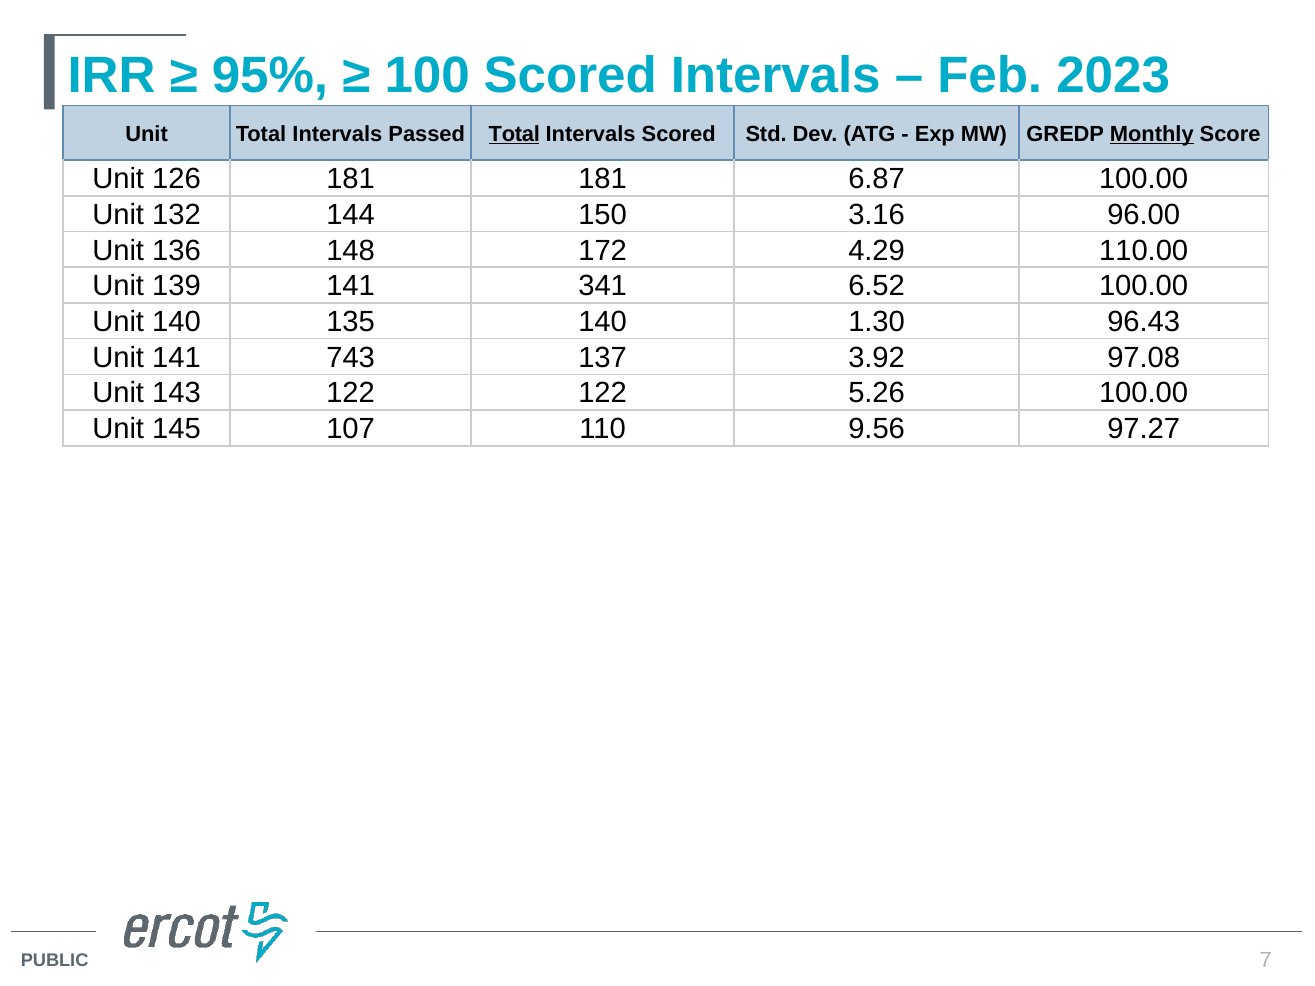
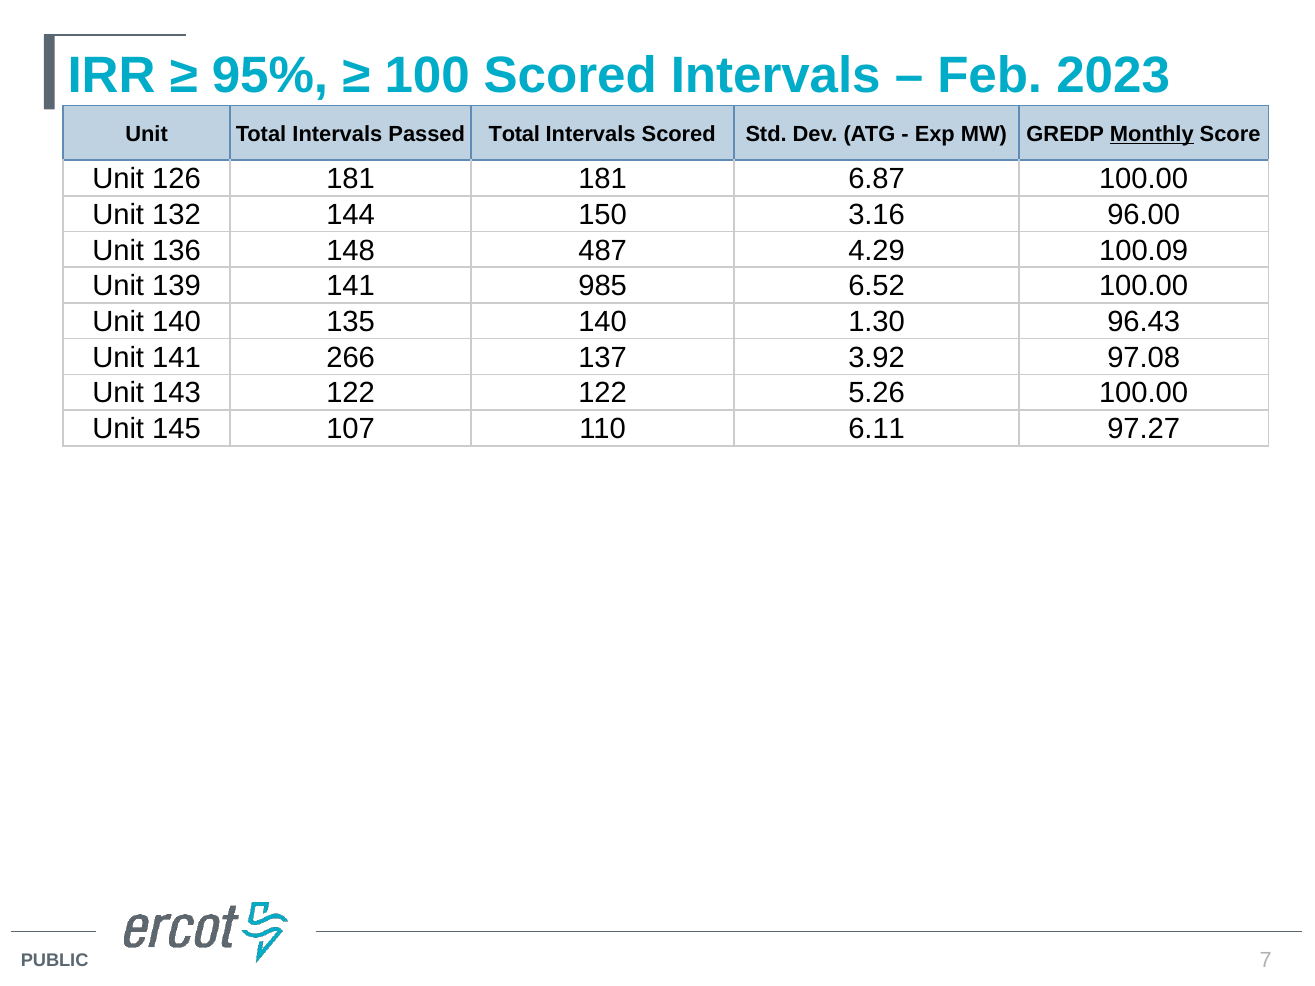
Total at (514, 134) underline: present -> none
172: 172 -> 487
110.00: 110.00 -> 100.09
341: 341 -> 985
743: 743 -> 266
9.56: 9.56 -> 6.11
